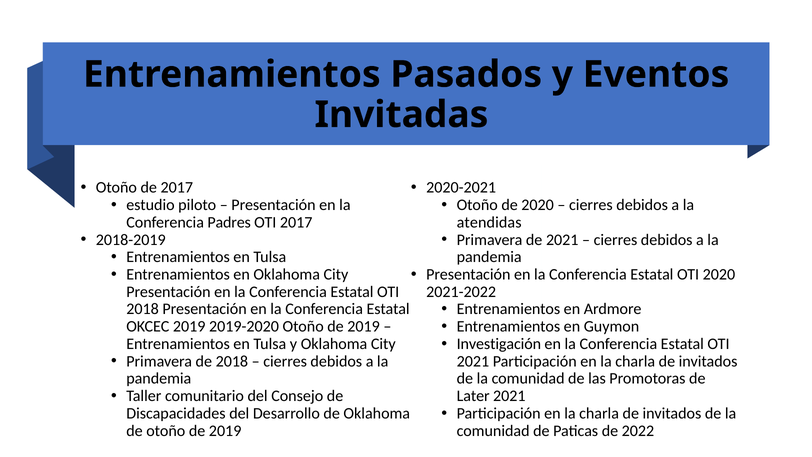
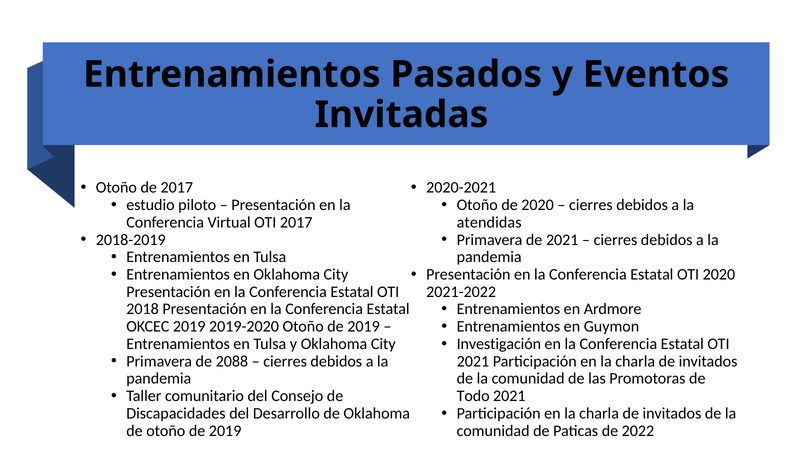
Padres: Padres -> Virtual
de 2018: 2018 -> 2088
Later: Later -> Todo
